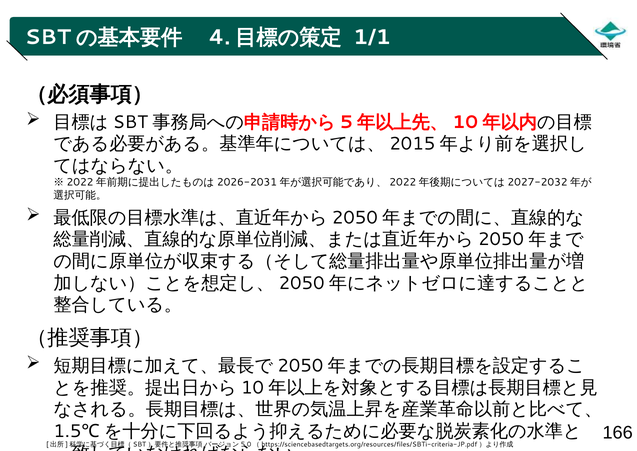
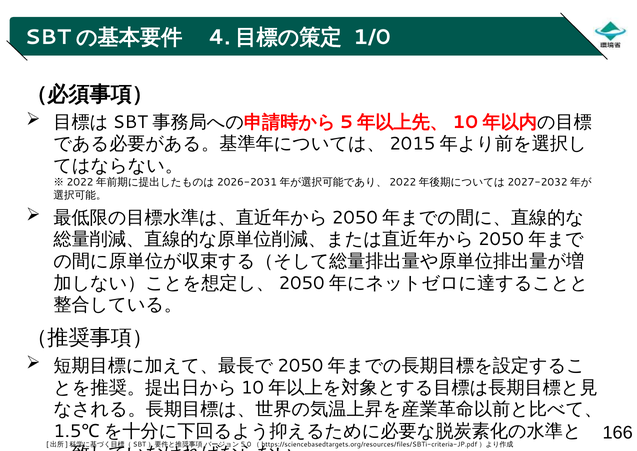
1/1: 1/1 -> 1/0
